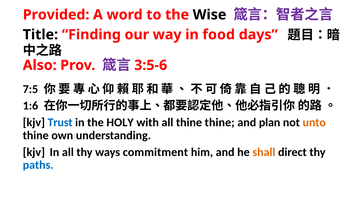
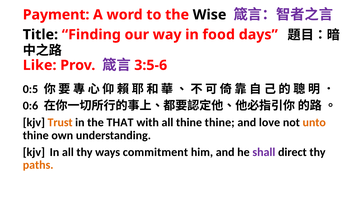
Provided: Provided -> Payment
Also: Also -> Like
7:5: 7:5 -> 0:5
1:6: 1:6 -> 0:6
Trust colour: blue -> orange
HOLY: HOLY -> THAT
plan: plan -> love
shall colour: orange -> purple
paths colour: blue -> orange
